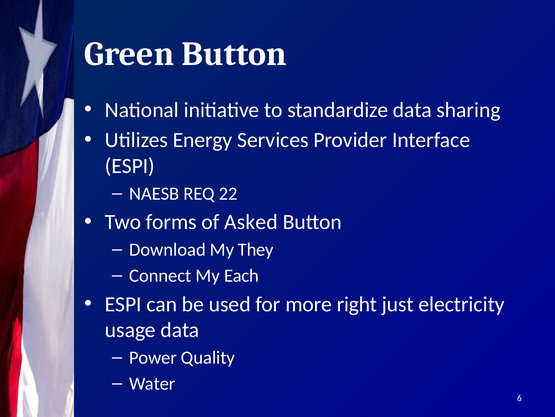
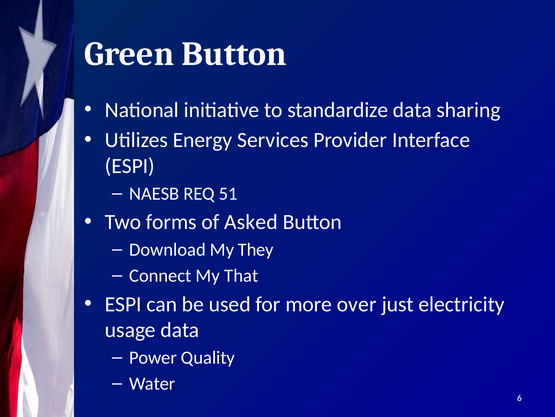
22: 22 -> 51
Each: Each -> That
right: right -> over
